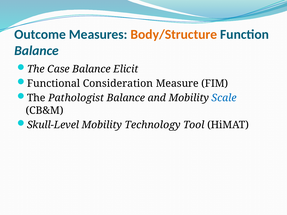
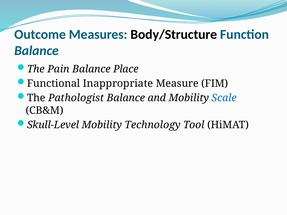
Body/Structure colour: orange -> black
Case: Case -> Pain
Elicit: Elicit -> Place
Consideration: Consideration -> Inappropriate
